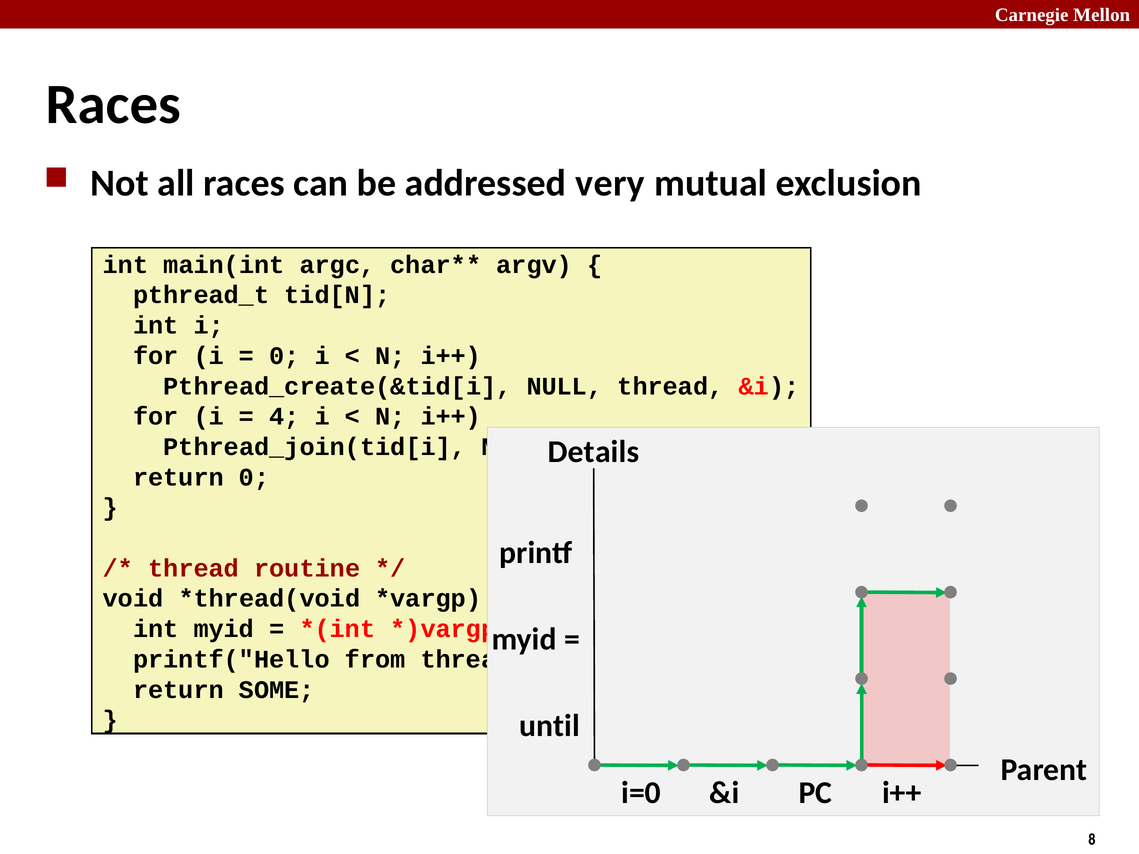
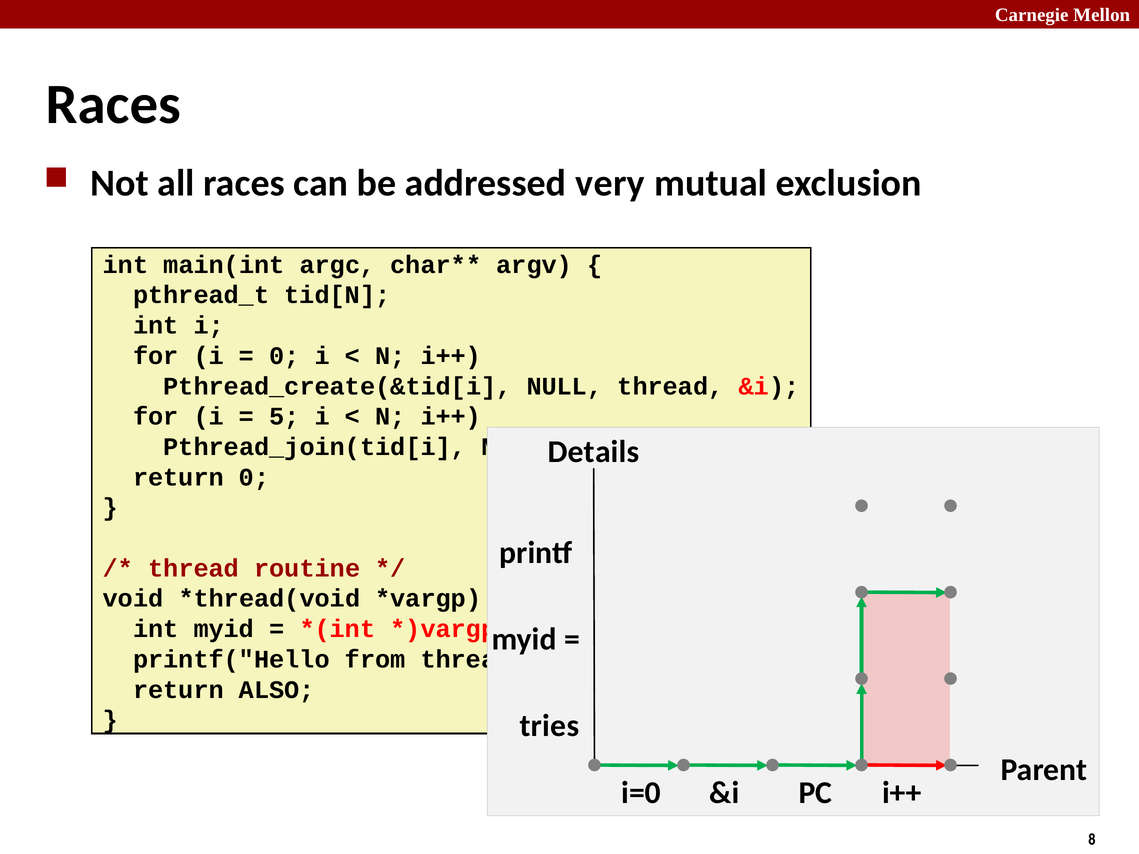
4: 4 -> 5
SOME: SOME -> ALSO
until: until -> tries
